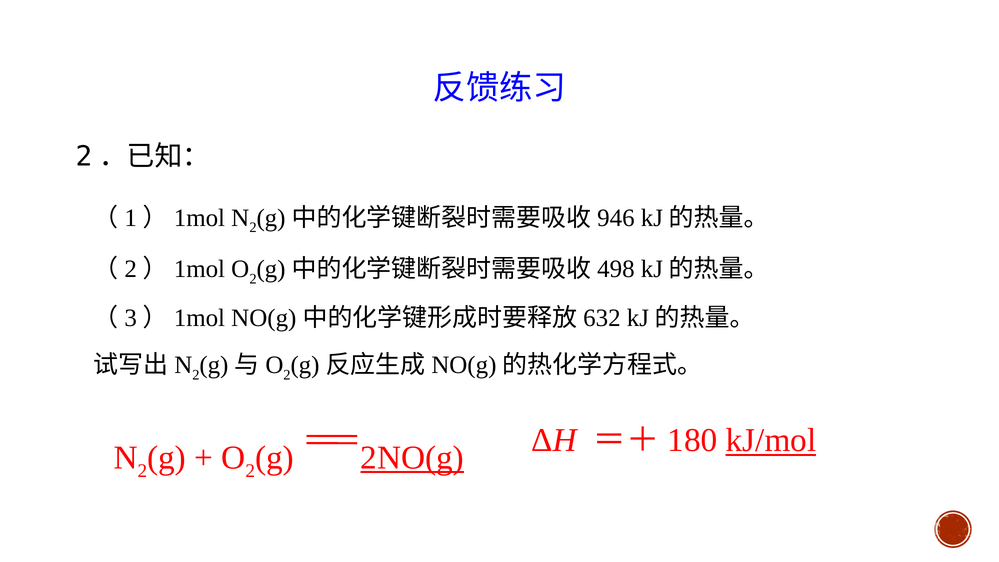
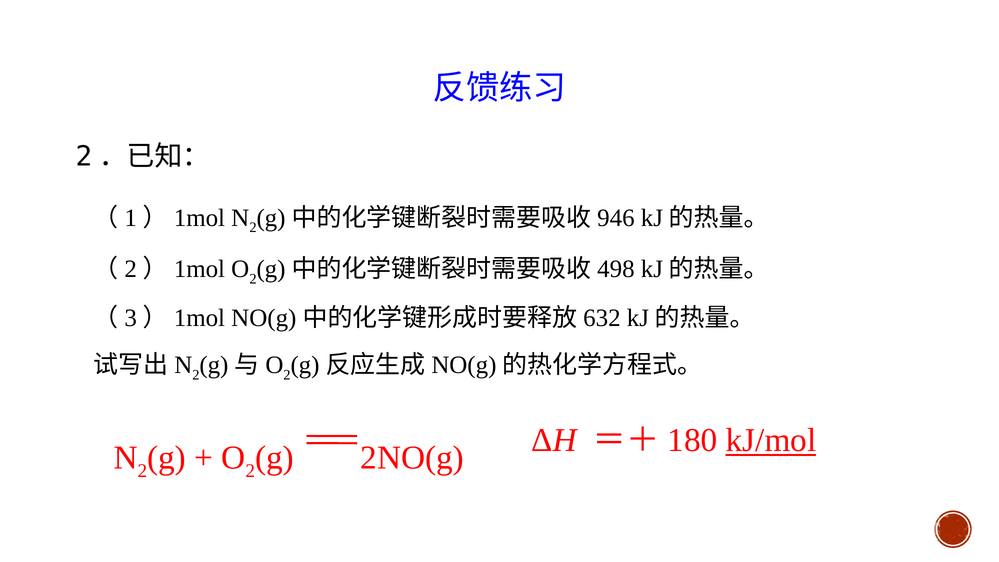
2NO(g underline: present -> none
